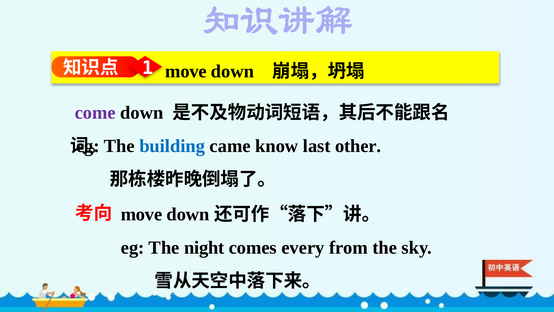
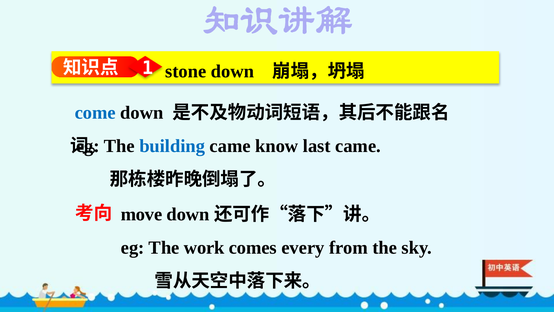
move at (186, 71): move -> stone
come colour: purple -> blue
last other: other -> came
night: night -> work
